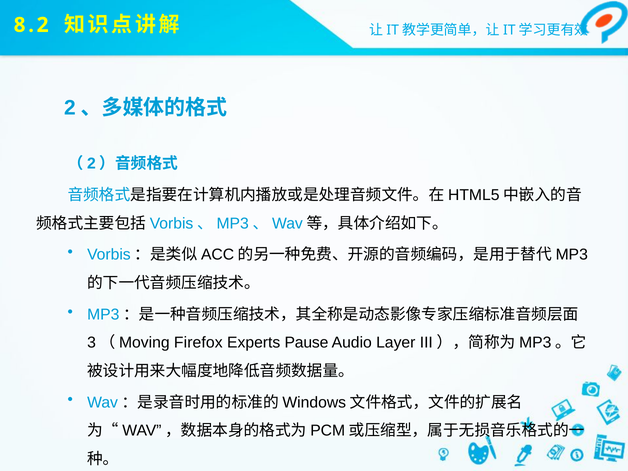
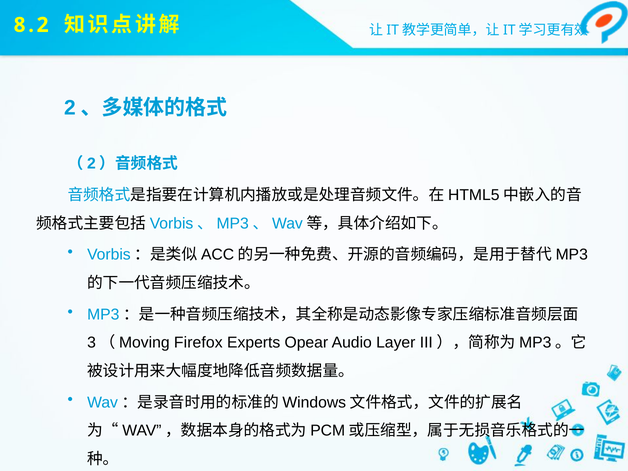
Pause: Pause -> Opear
